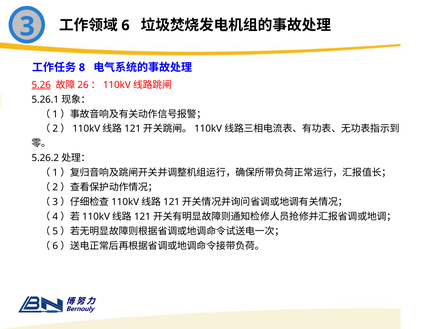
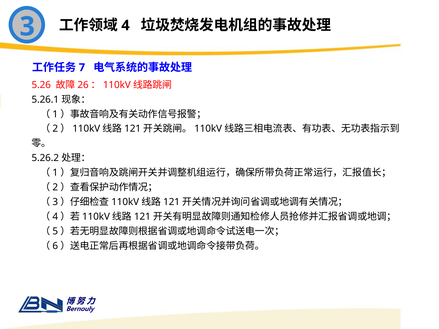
6: 6 -> 4
8: 8 -> 7
5.26 underline: present -> none
